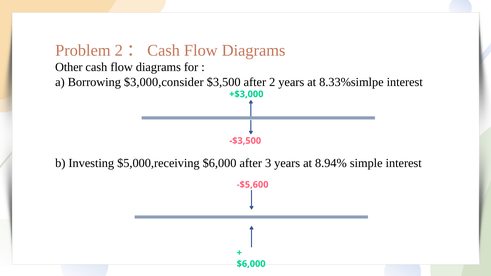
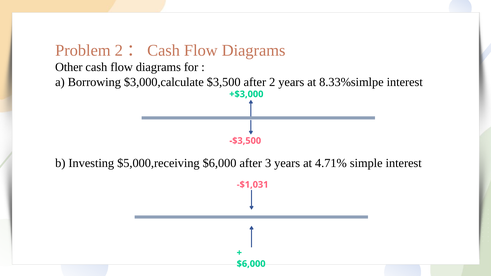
$3,000,consider: $3,000,consider -> $3,000,calculate
8.94%: 8.94% -> 4.71%
-$5,600: -$5,600 -> -$1,031
